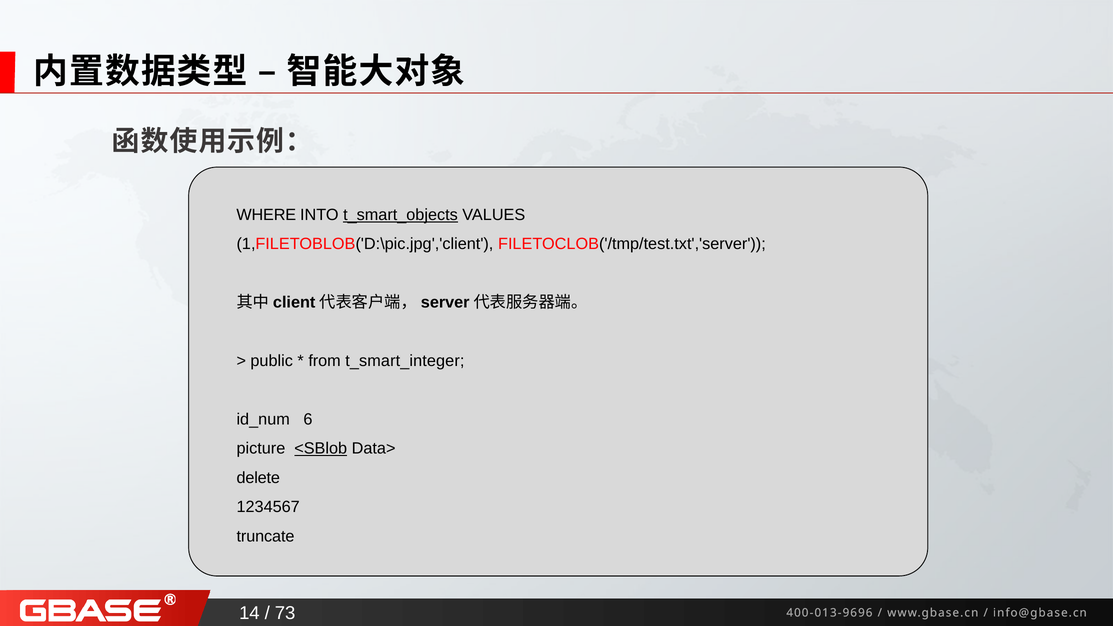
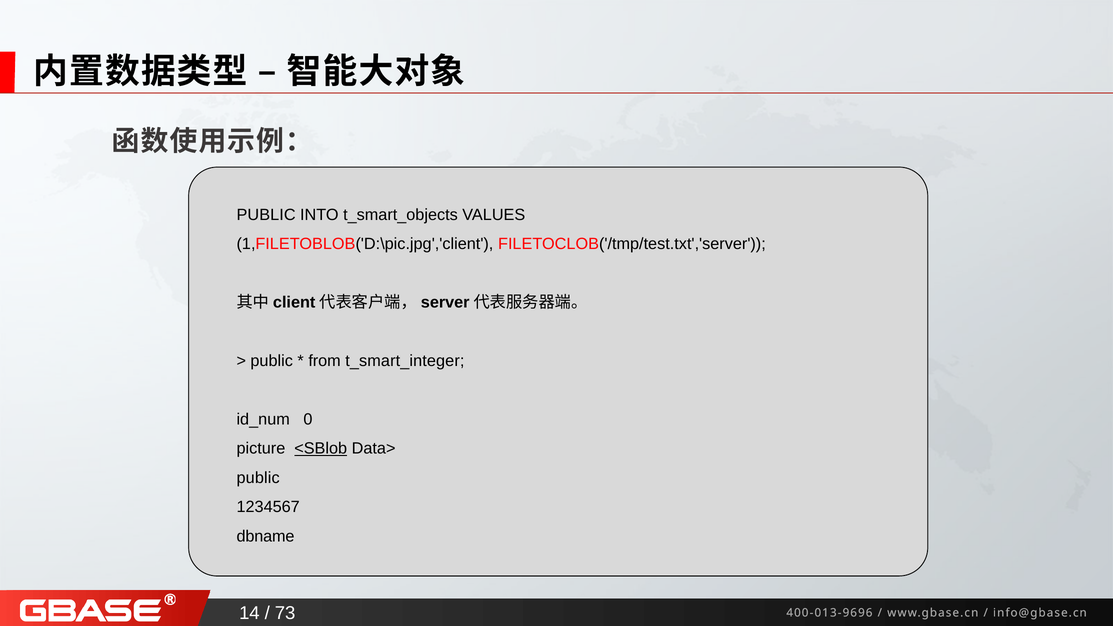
WHERE at (266, 215): WHERE -> PUBLIC
t_smart_objects underline: present -> none
6: 6 -> 0
delete at (258, 478): delete -> public
truncate: truncate -> dbname
